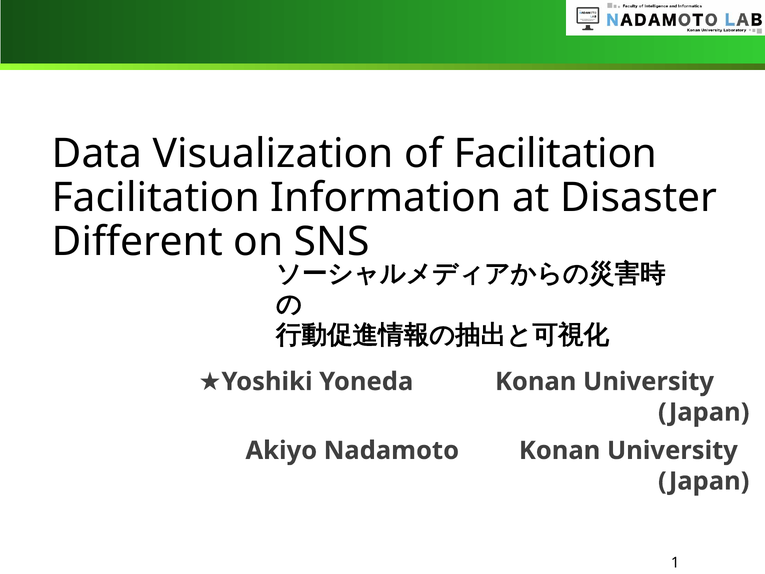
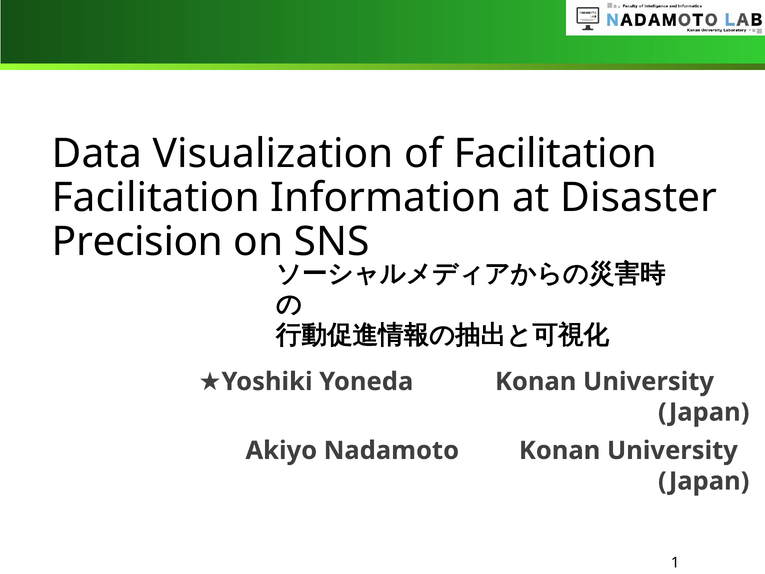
Different: Different -> Precision
